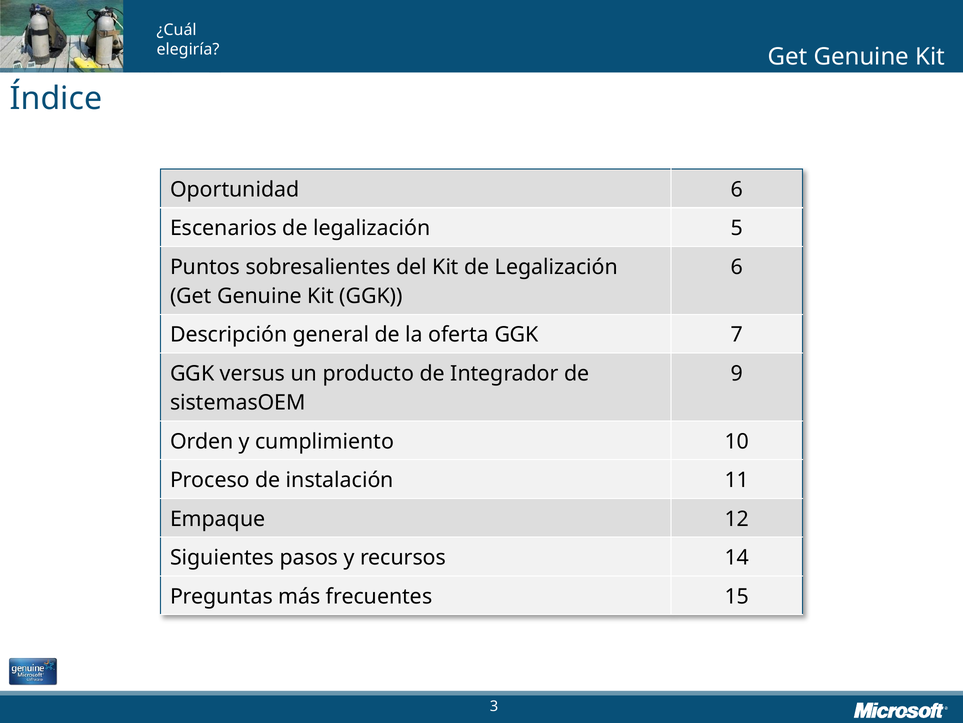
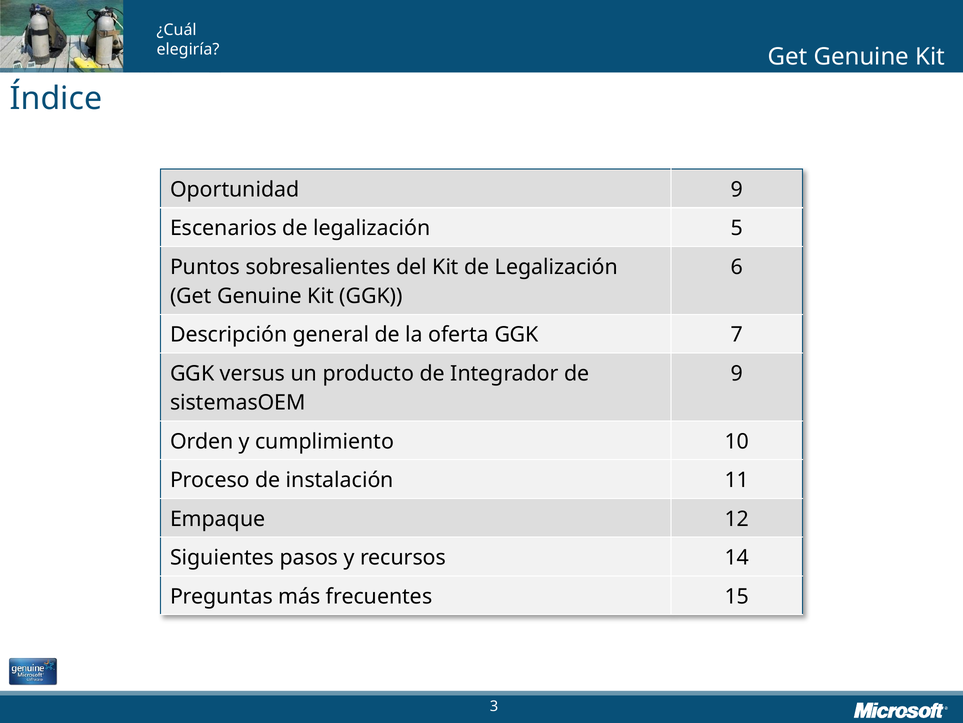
Oportunidad 6: 6 -> 9
